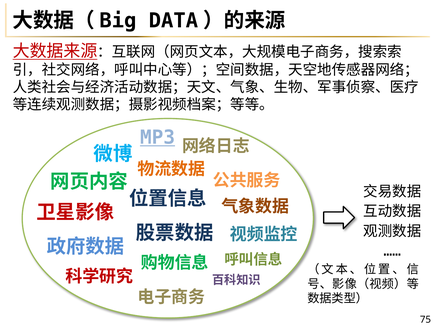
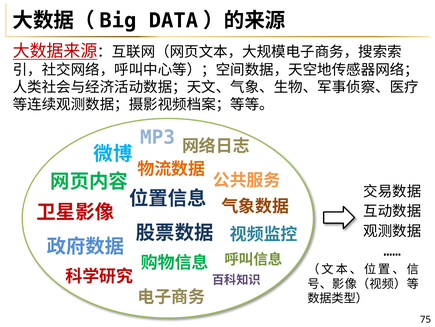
MP3 underline: present -> none
